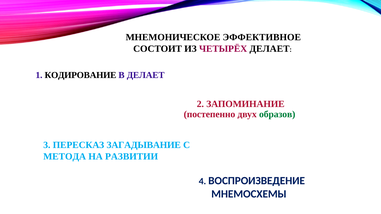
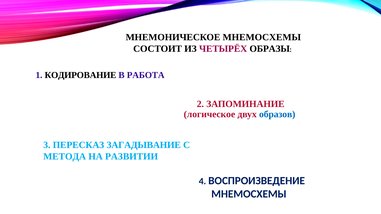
МНЕМОНИЧЕСКОЕ ЭФФЕКТИВНОЕ: ЭФФЕКТИВНОЕ -> МНЕМОСХЕМЫ
ЧЕТЫРЁХ ДЕЛАЕТ: ДЕЛАЕТ -> ОБРАЗЫ
В ДЕЛАЕТ: ДЕЛАЕТ -> РАБОТА
постепенно: постепенно -> логическое
образов colour: green -> blue
